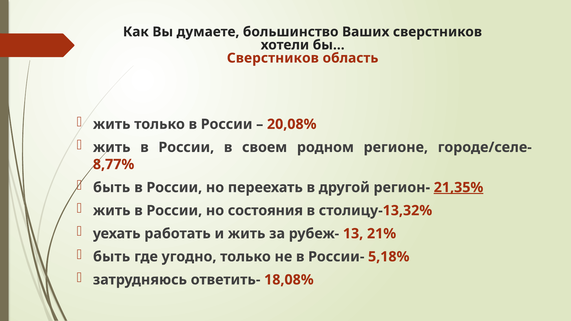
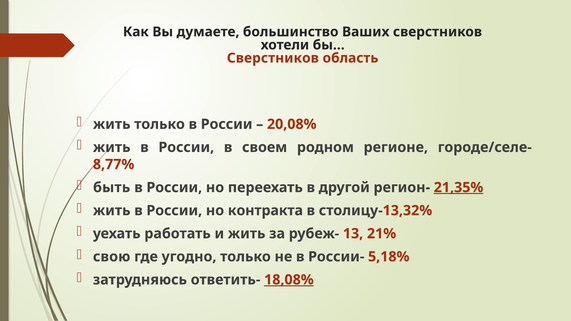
состояния: состояния -> контракта
быть at (112, 257): быть -> свою
18,08% underline: none -> present
